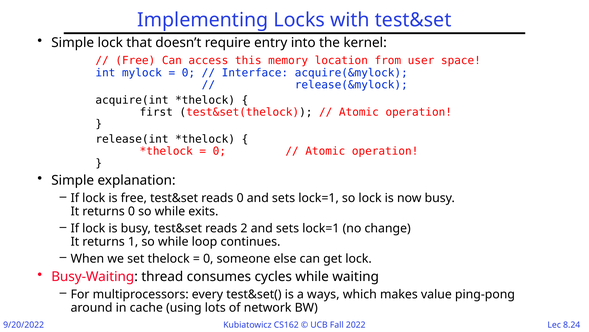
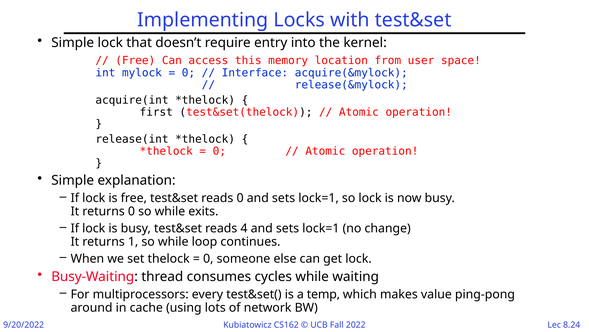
2: 2 -> 4
ways: ways -> temp
